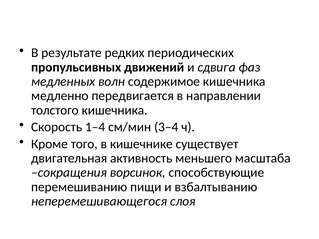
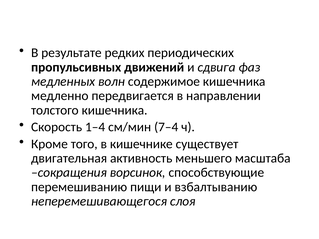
3–4: 3–4 -> 7–4
